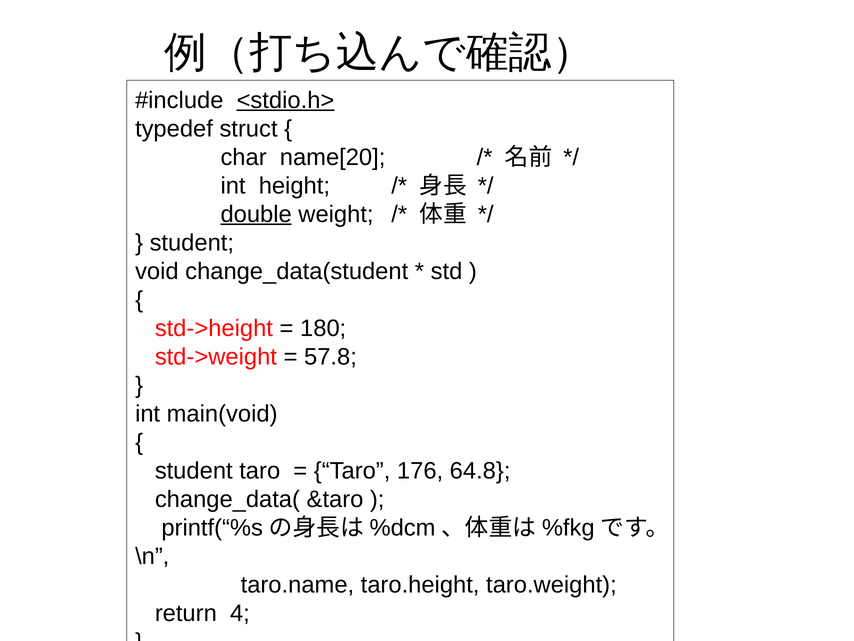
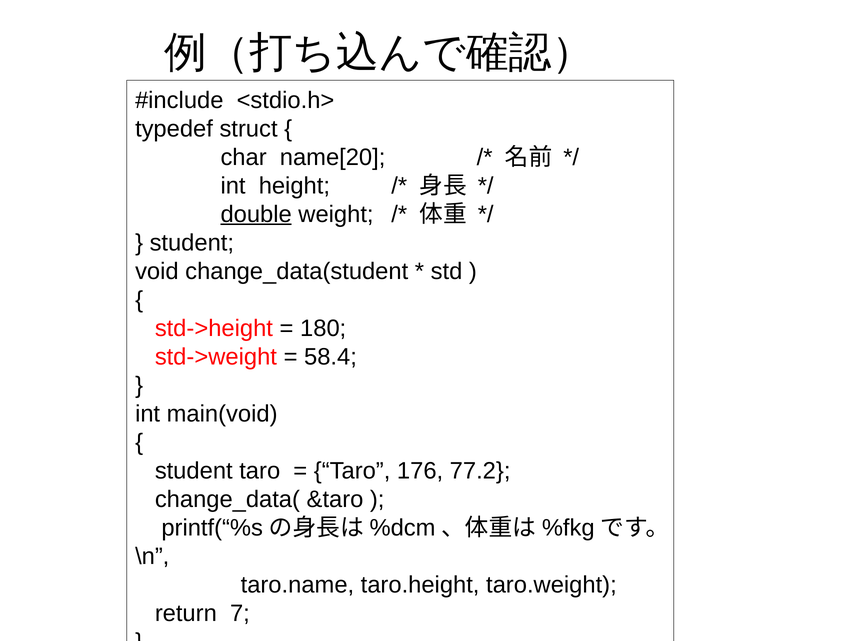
<stdio.h> underline: present -> none
57.8: 57.8 -> 58.4
64.8: 64.8 -> 77.2
4: 4 -> 7
